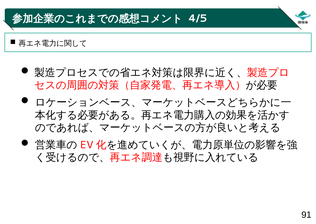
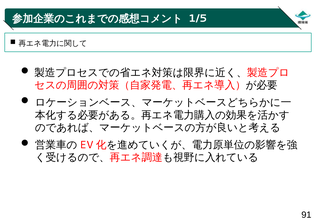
4/5: 4/5 -> 1/5
